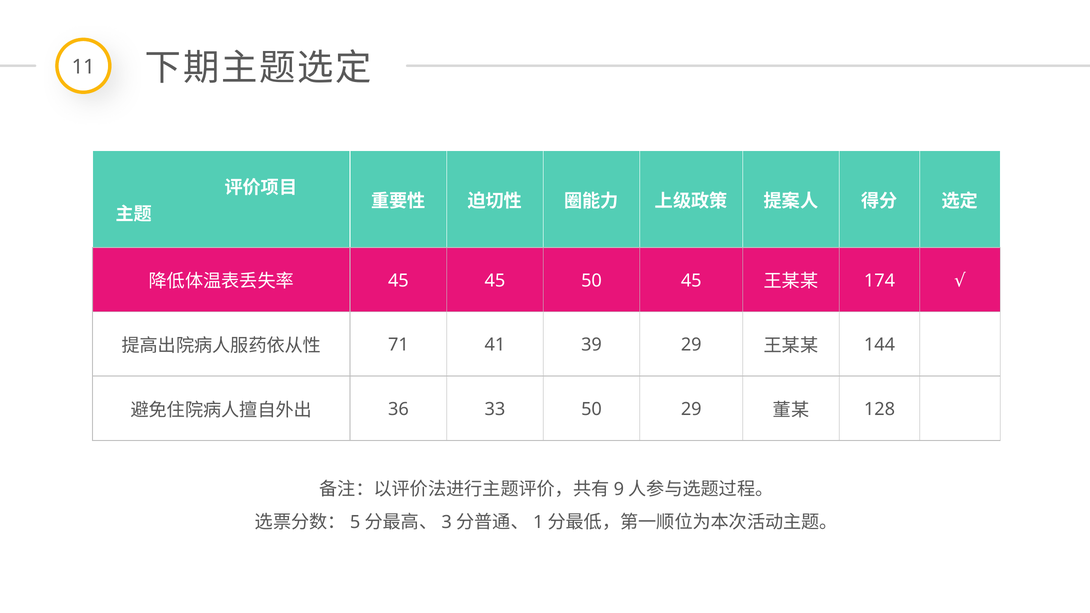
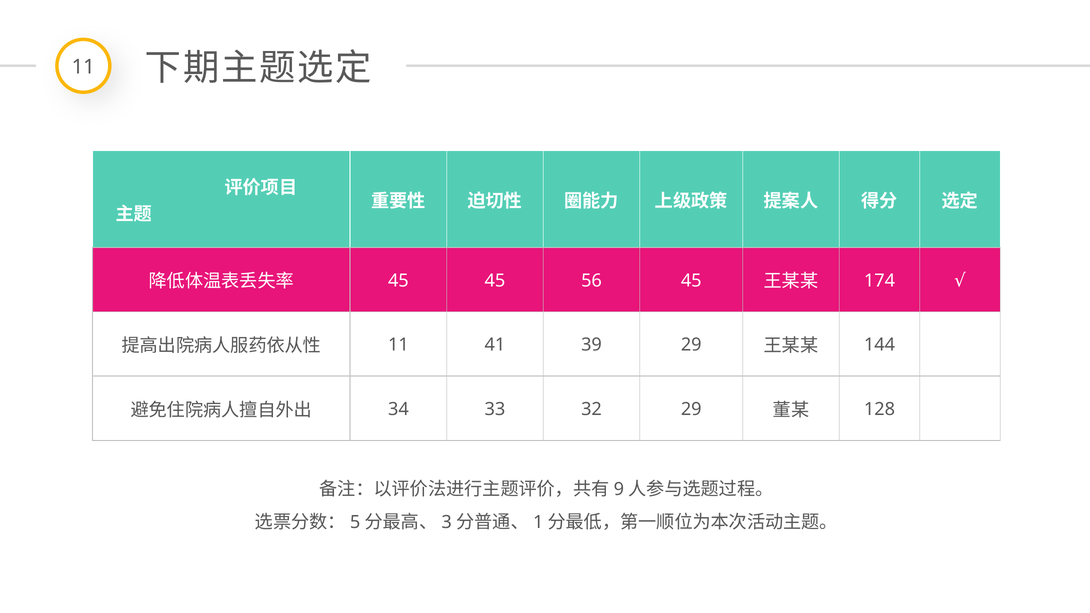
45 50: 50 -> 56
71 at (398, 345): 71 -> 11
36: 36 -> 34
33 50: 50 -> 32
